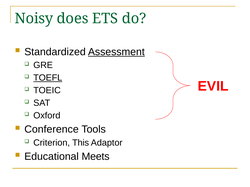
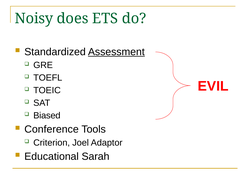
TOEFL underline: present -> none
Oxford: Oxford -> Biased
This: This -> Joel
Meets: Meets -> Sarah
